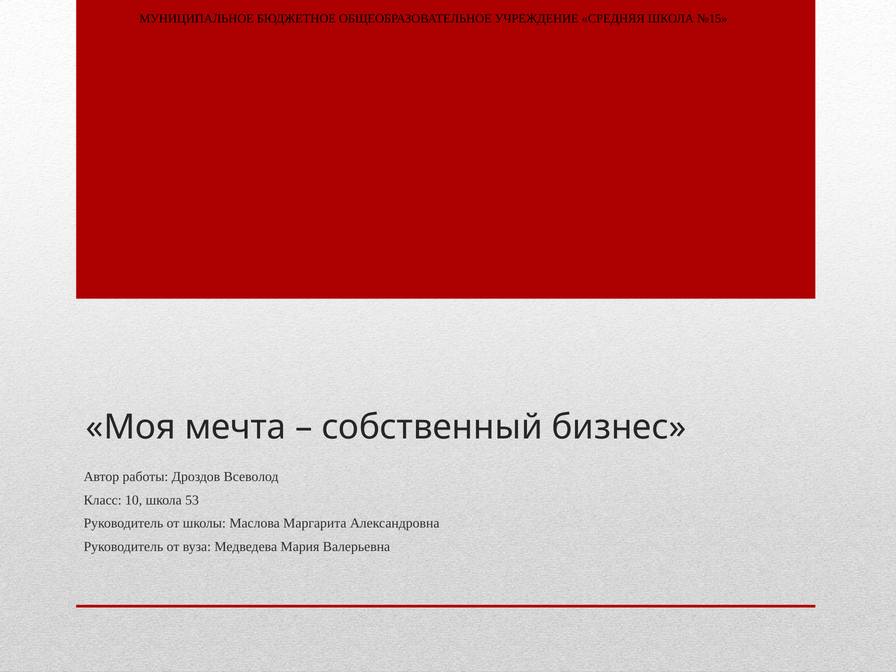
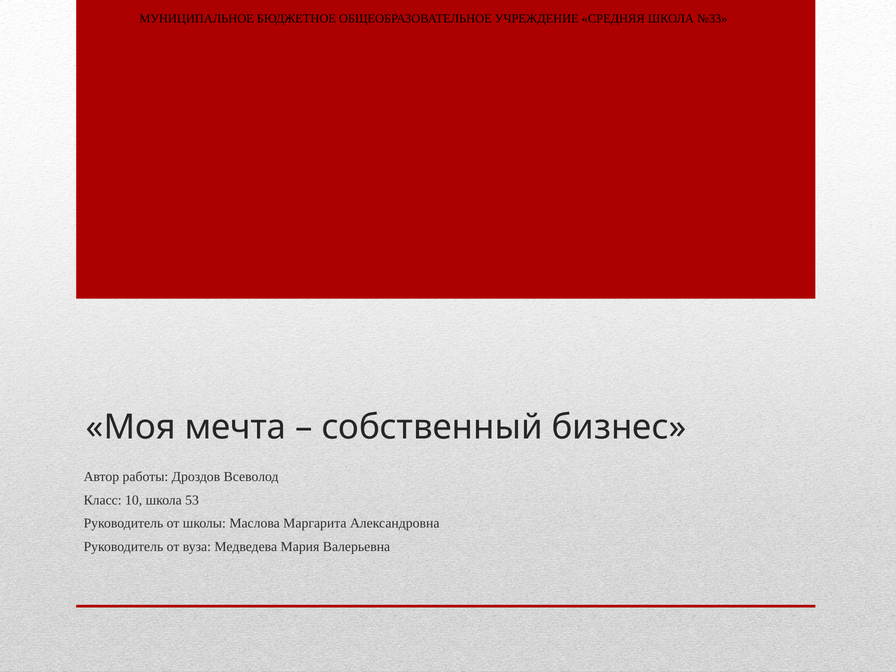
№15: №15 -> №33
